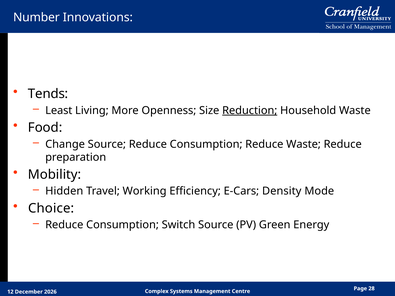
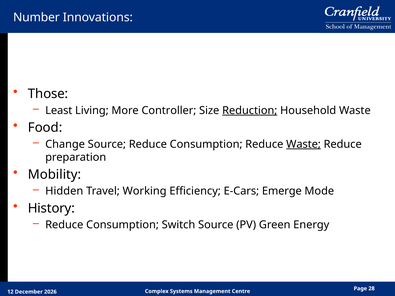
Tends: Tends -> Those
Openness: Openness -> Controller
Waste at (304, 144) underline: none -> present
Density: Density -> Emerge
Choice: Choice -> History
